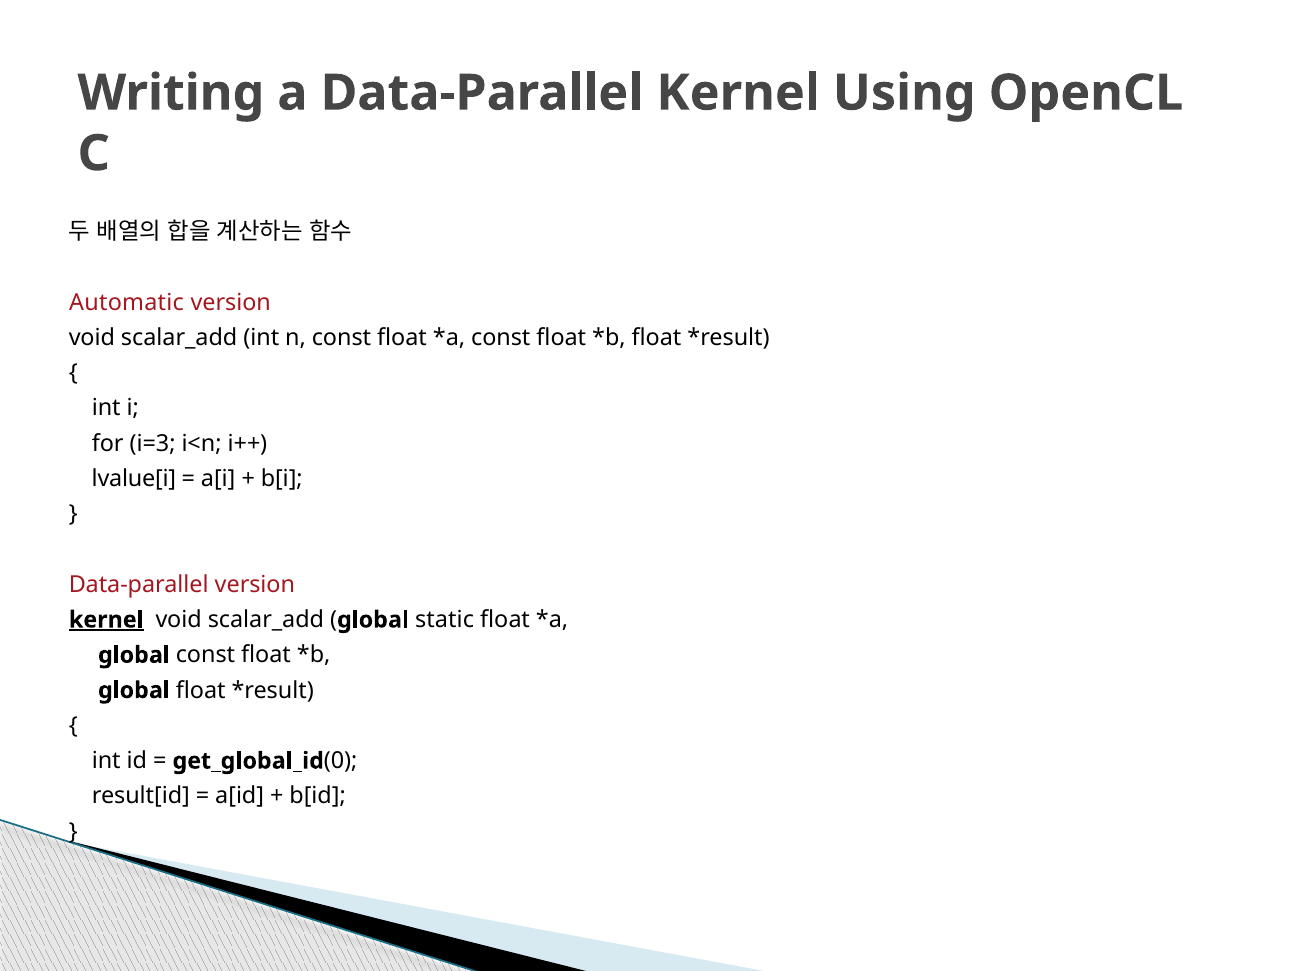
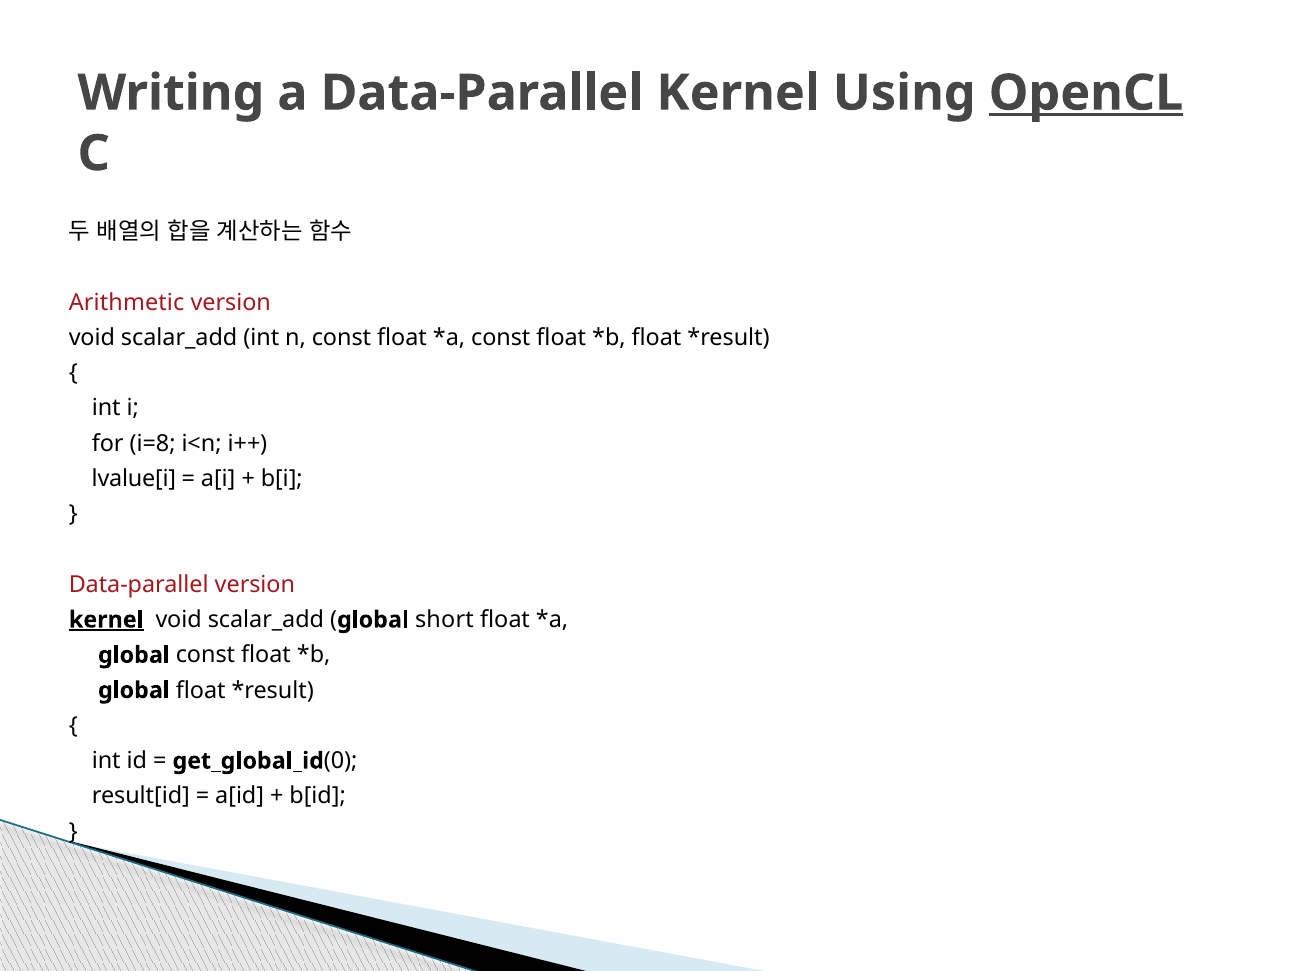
OpenCL underline: none -> present
Automatic: Automatic -> Arithmetic
i=3: i=3 -> i=8
static: static -> short
